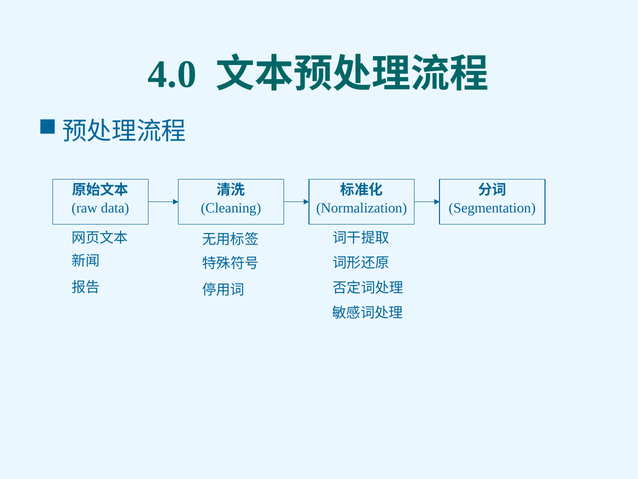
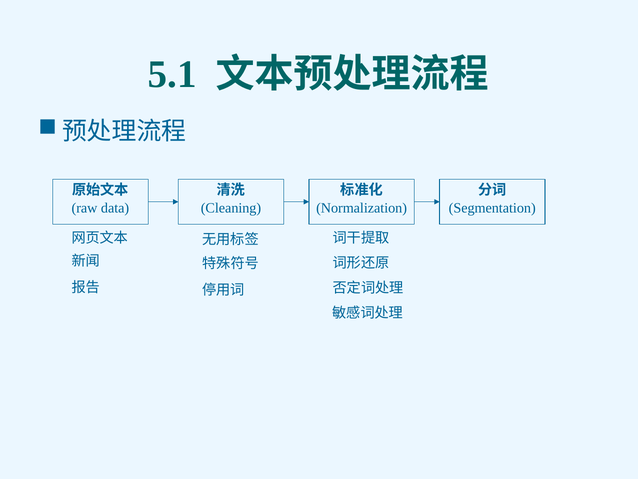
4.0: 4.0 -> 5.1
